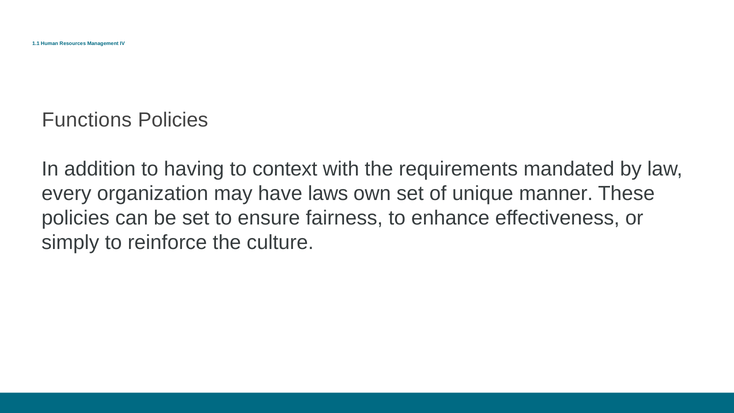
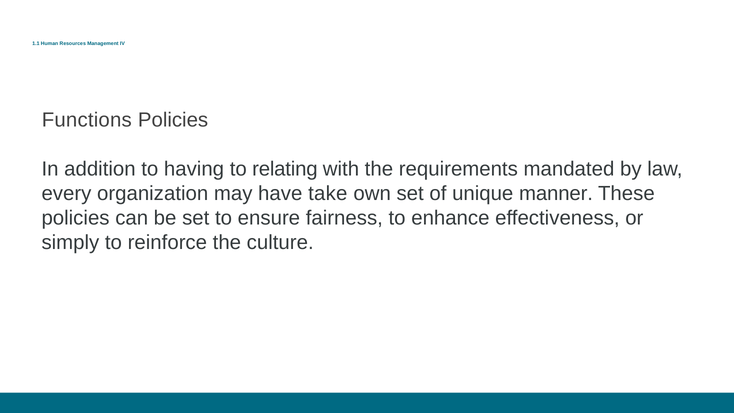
context: context -> relating
laws: laws -> take
